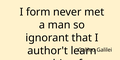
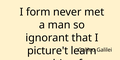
author't: author't -> picture't
